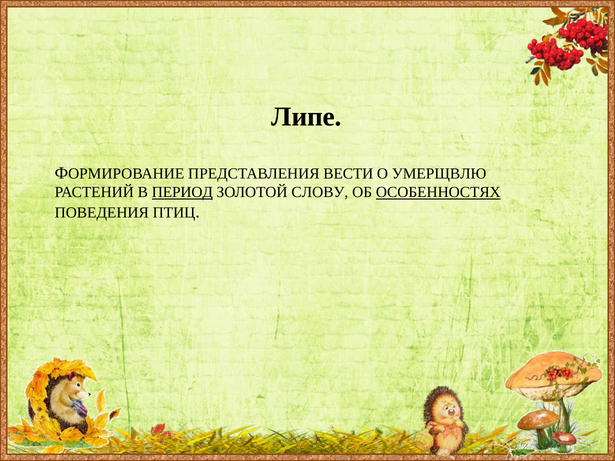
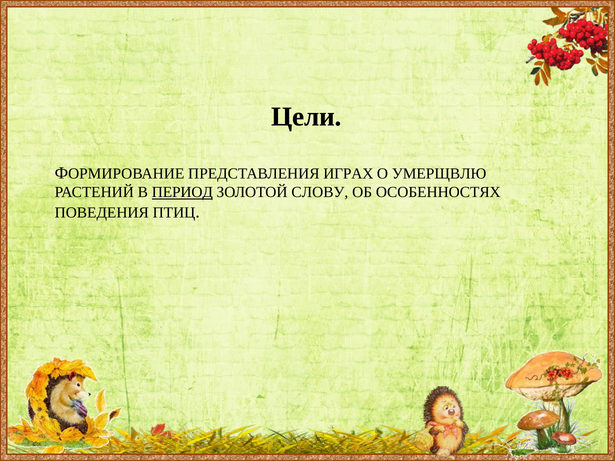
Липе: Липе -> Цели
ВЕСТИ: ВЕСТИ -> ИГРАХ
ОСОБЕННОСТЯХ underline: present -> none
